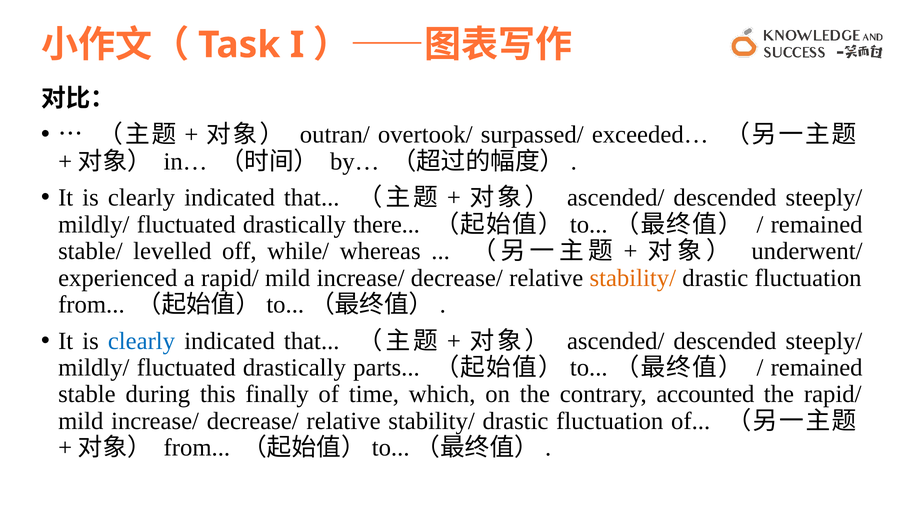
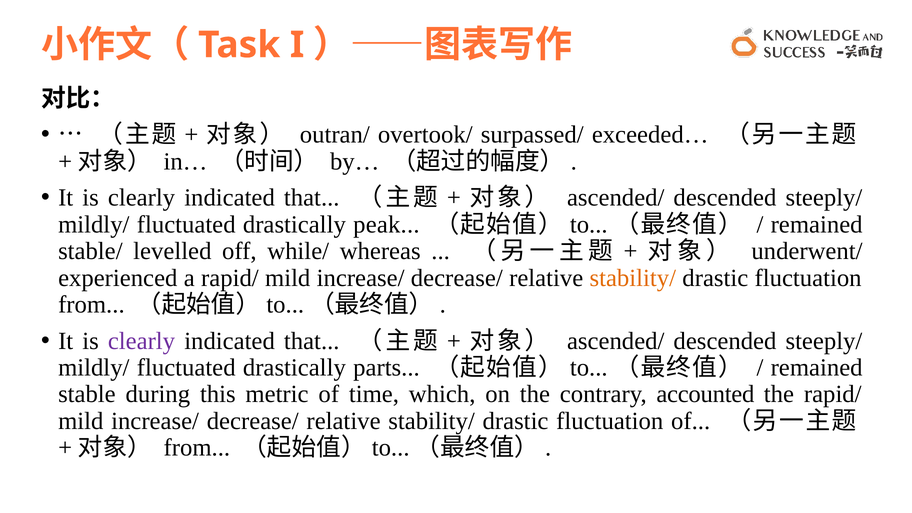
there: there -> peak
clearly at (141, 341) colour: blue -> purple
finally: finally -> metric
